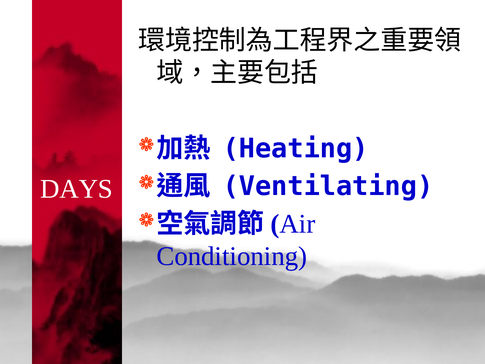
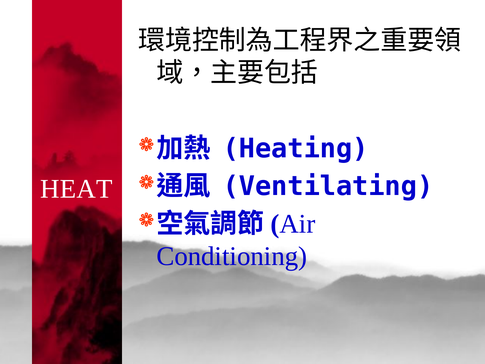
DAYS: DAYS -> HEAT
